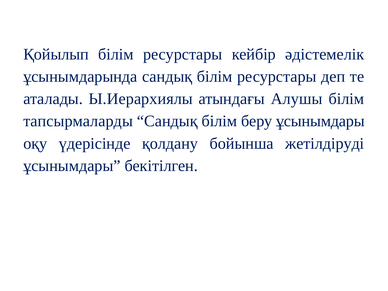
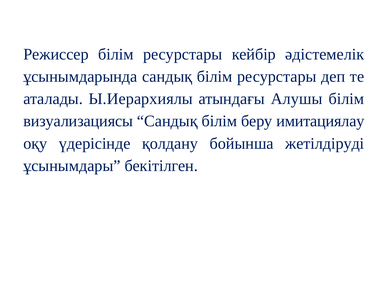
Қойылып: Қойылып -> Режиссер
тапсырмаларды: тапсырмаларды -> визуализациясы
беру ұсынымдары: ұсынымдары -> имитациялау
